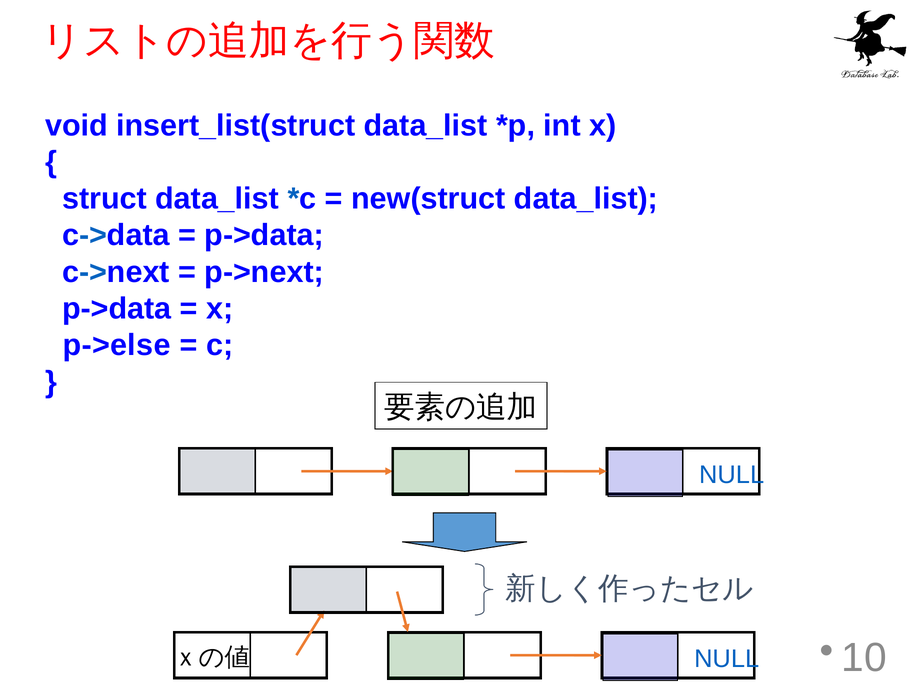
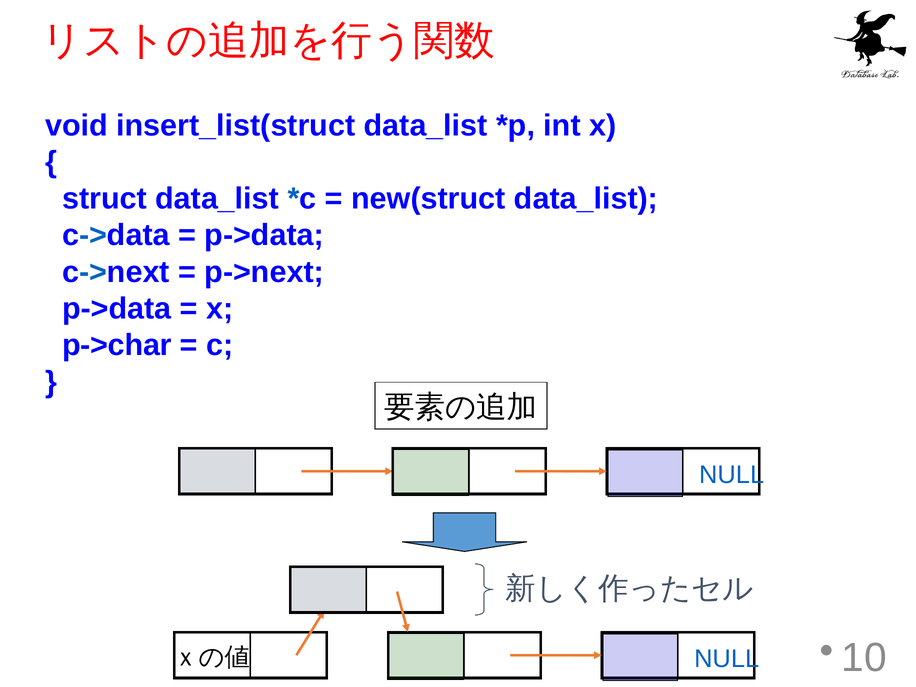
p->else: p->else -> p->char
